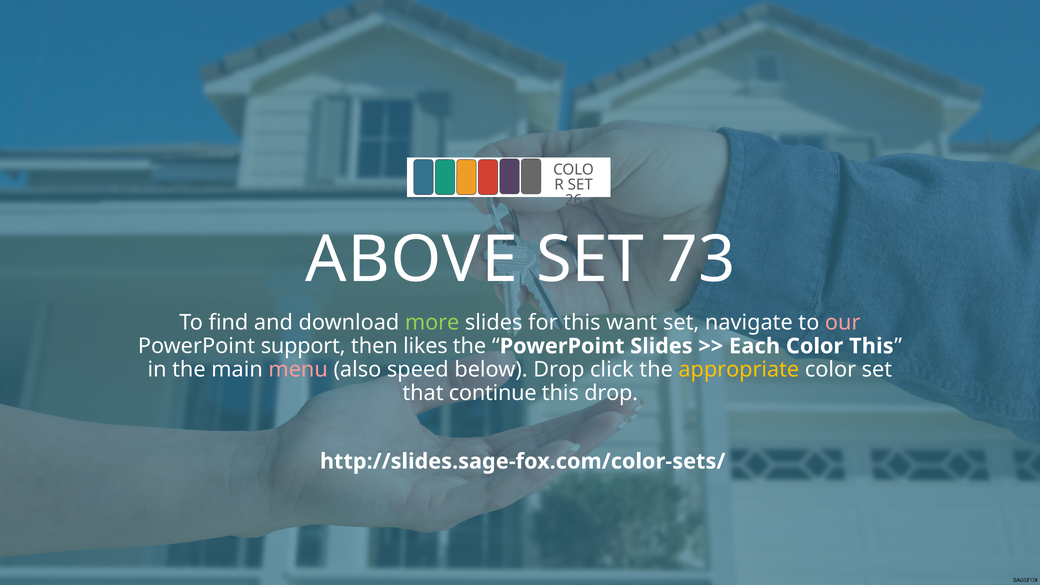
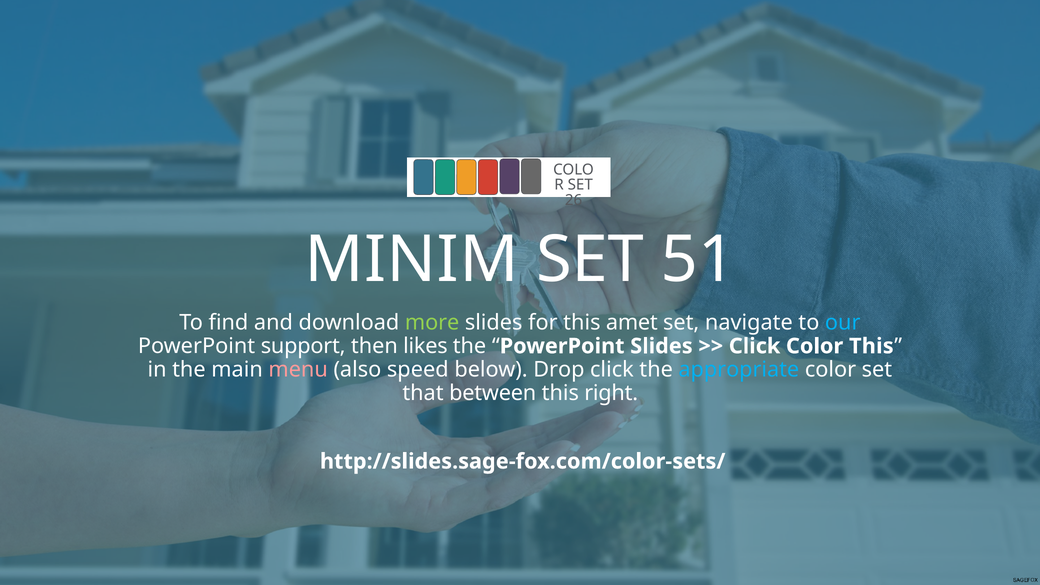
ABOVE: ABOVE -> MINIM
73: 73 -> 51
want: want -> amet
our colour: pink -> light blue
Each at (754, 346): Each -> Click
appropriate colour: yellow -> light blue
continue: continue -> between
this drop: drop -> right
